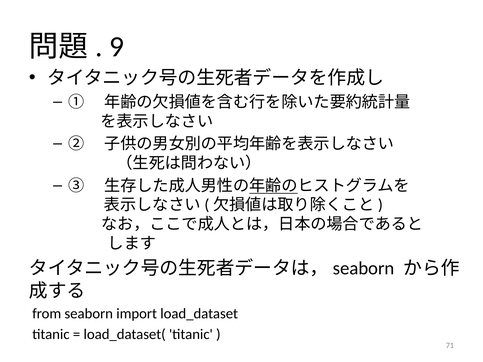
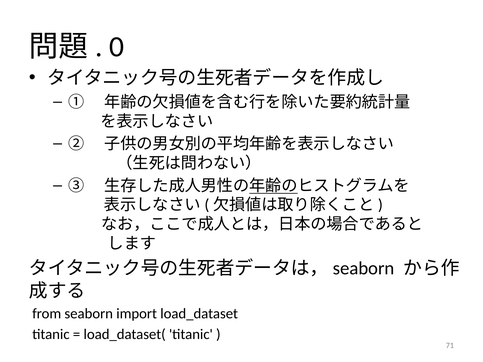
9: 9 -> 0
